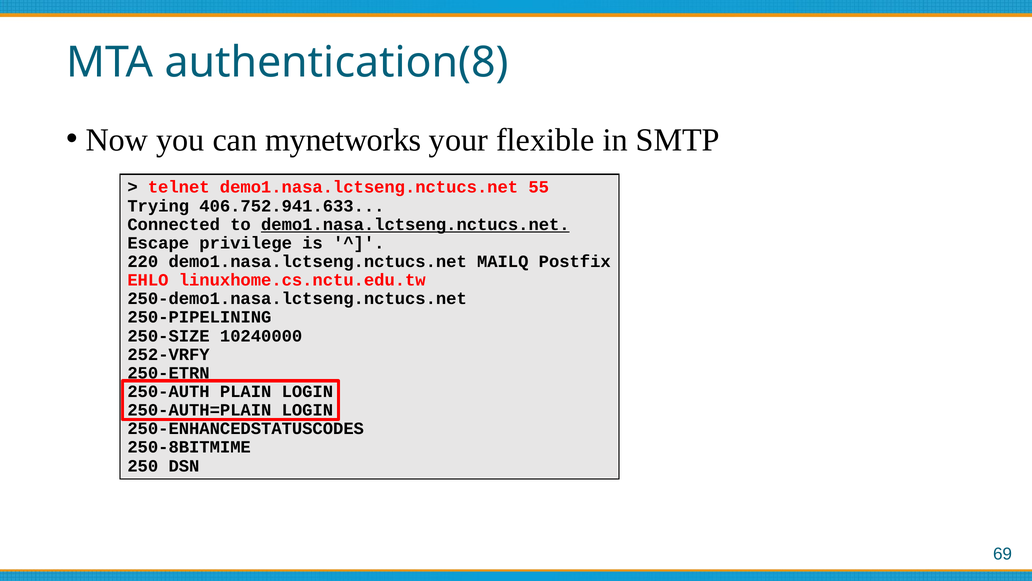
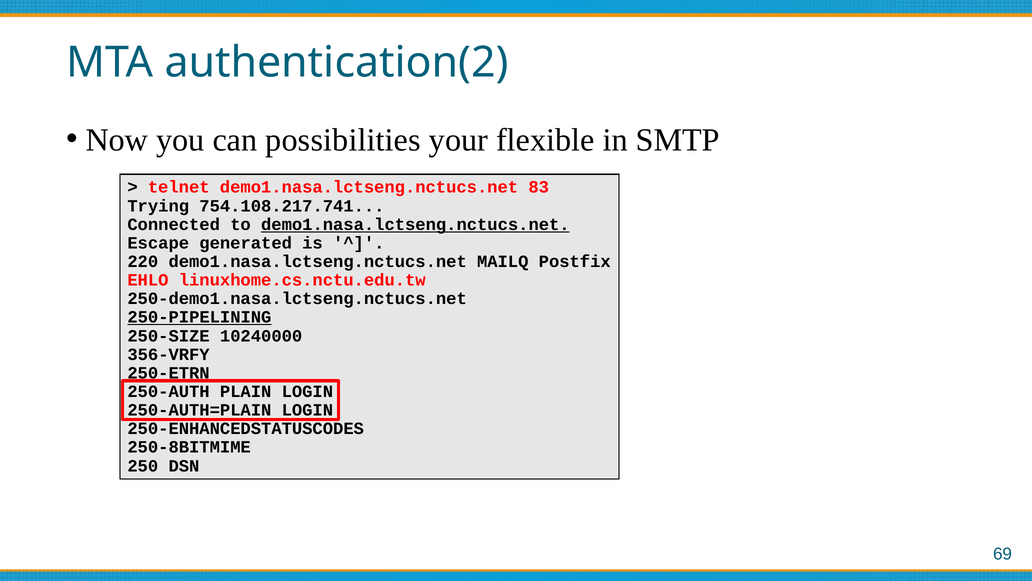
authentication(8: authentication(8 -> authentication(2
mynetworks: mynetworks -> possibilities
55: 55 -> 83
406.752.941.633: 406.752.941.633 -> 754.108.217.741
privilege: privilege -> generated
250-PIPELINING underline: none -> present
252-VRFY: 252-VRFY -> 356-VRFY
